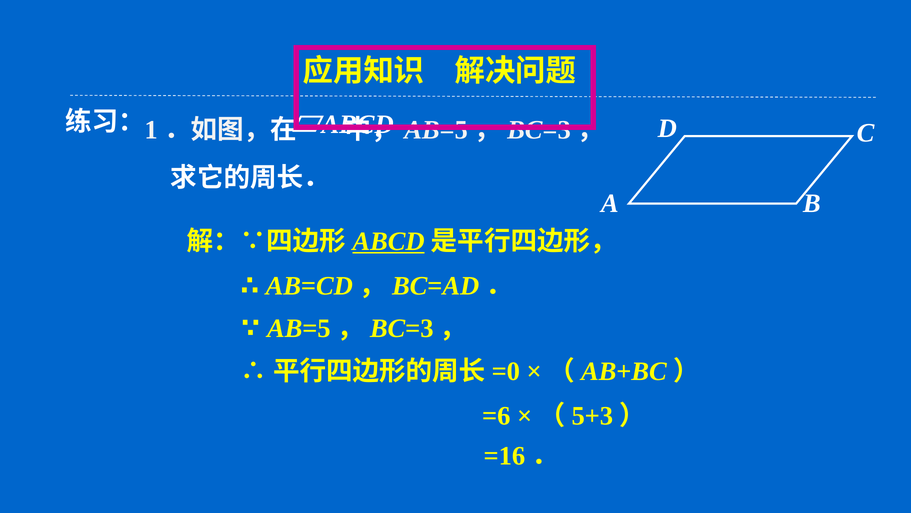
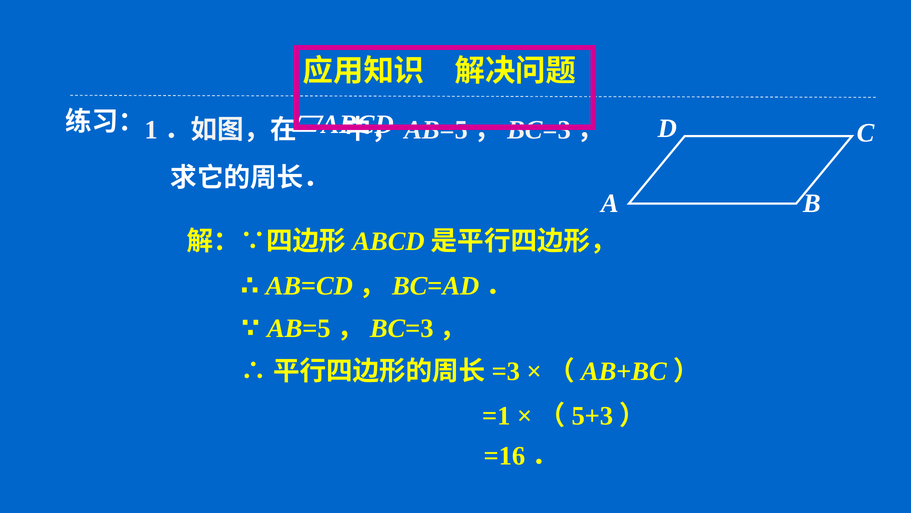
ABCD at (389, 241) underline: present -> none
=0: =0 -> =3
=6: =6 -> =1
